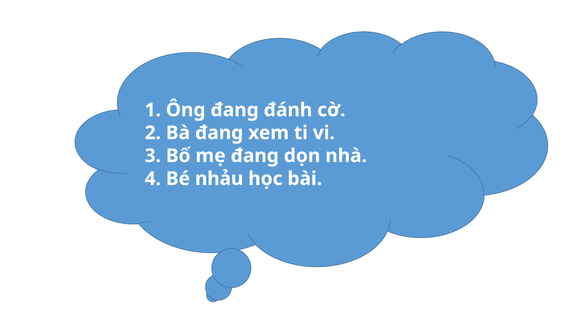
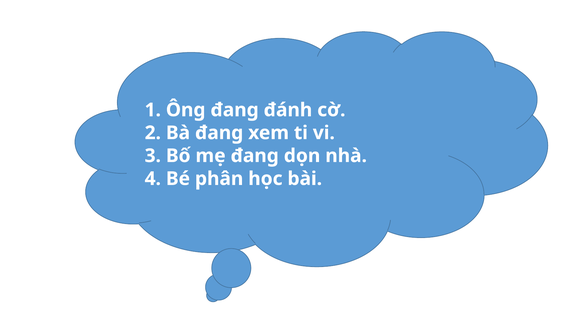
nhảu: nhảu -> phân
